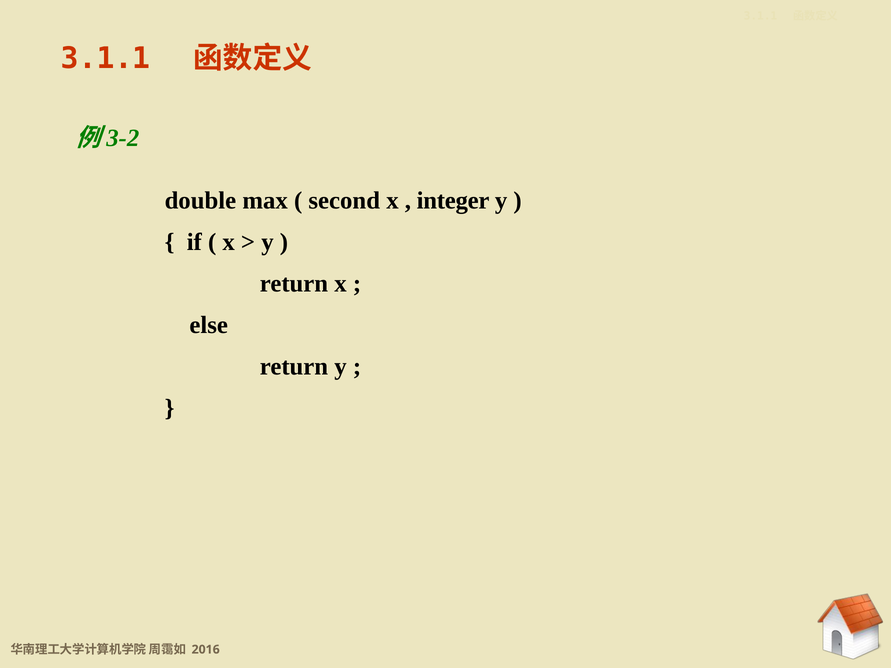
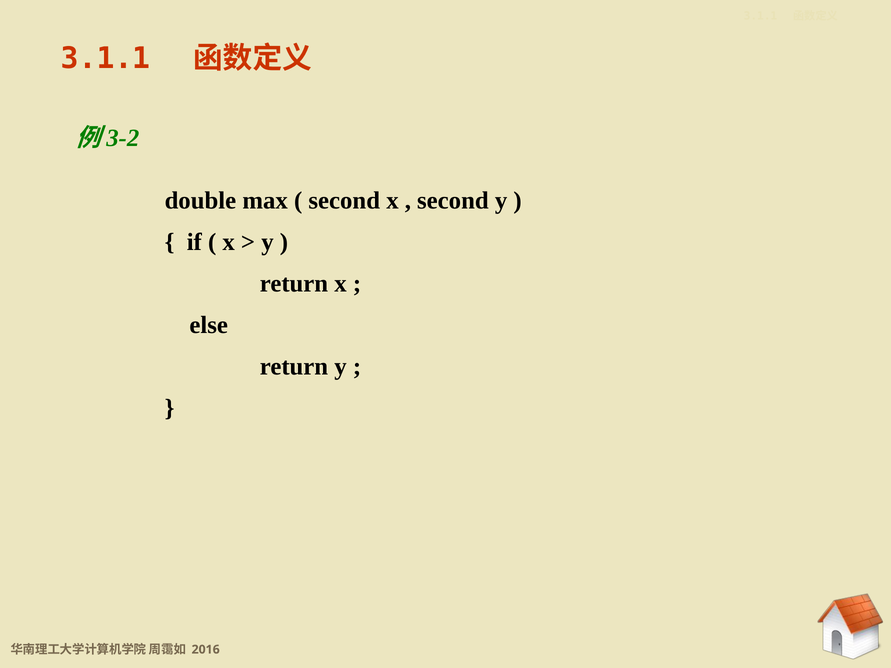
integer at (453, 200): integer -> second
